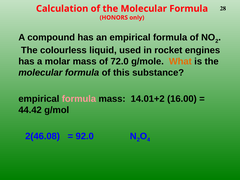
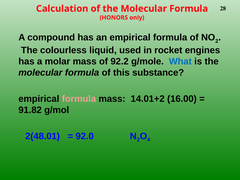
72.0: 72.0 -> 92.2
What colour: orange -> blue
44.42: 44.42 -> 91.82
2(46.08: 2(46.08 -> 2(48.01
